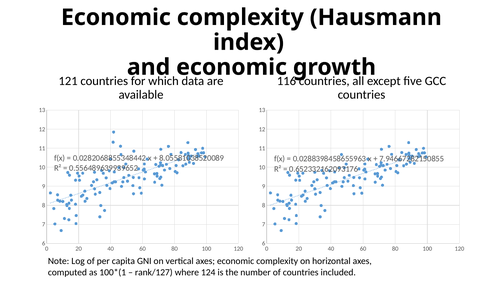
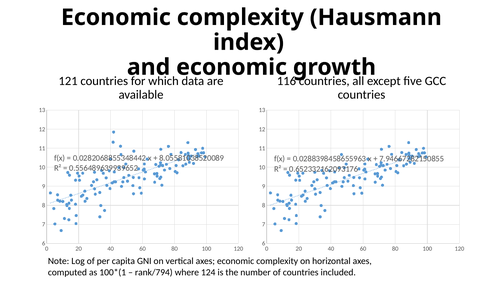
rank/127: rank/127 -> rank/794
